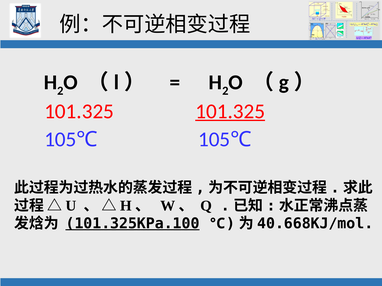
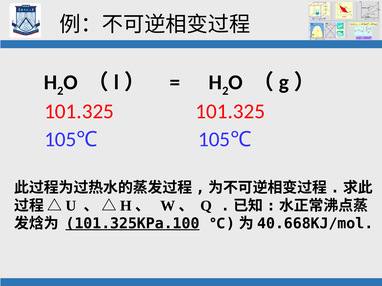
101.325 at (230, 111) underline: present -> none
